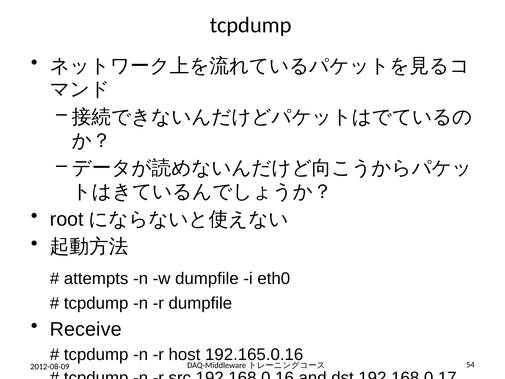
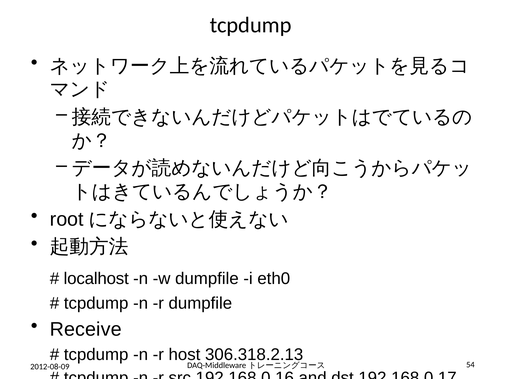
attempts: attempts -> localhost
192.165.0.16: 192.165.0.16 -> 306.318.2.13
